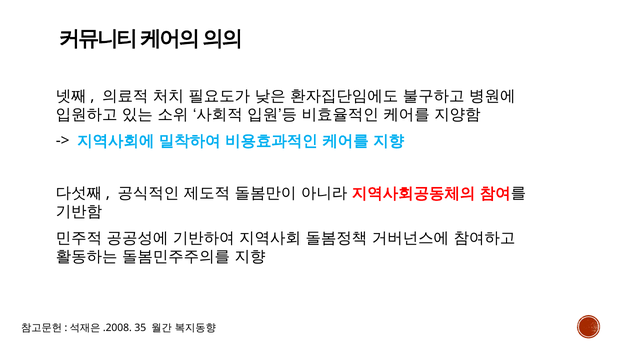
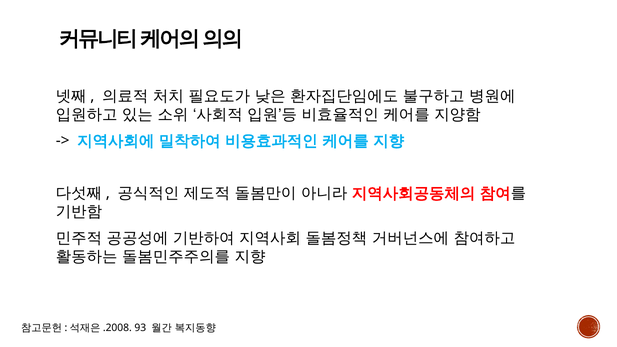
35: 35 -> 93
